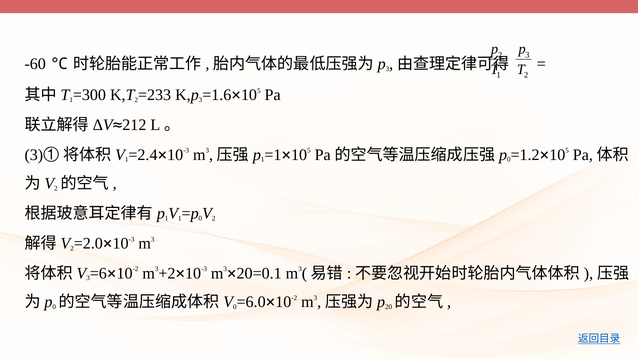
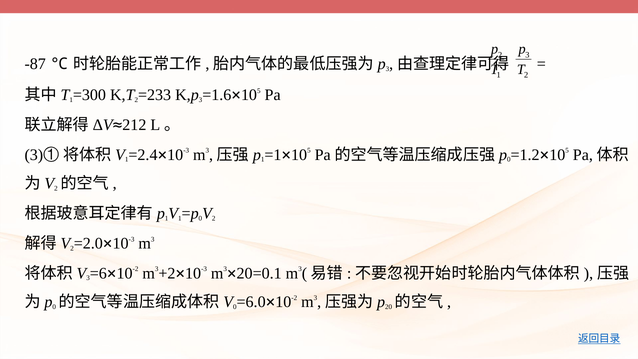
-60: -60 -> -87
